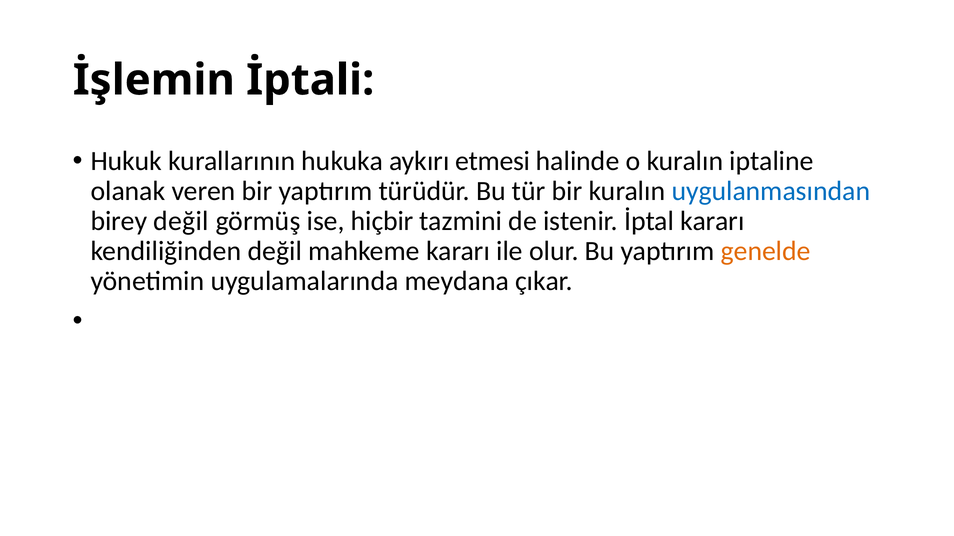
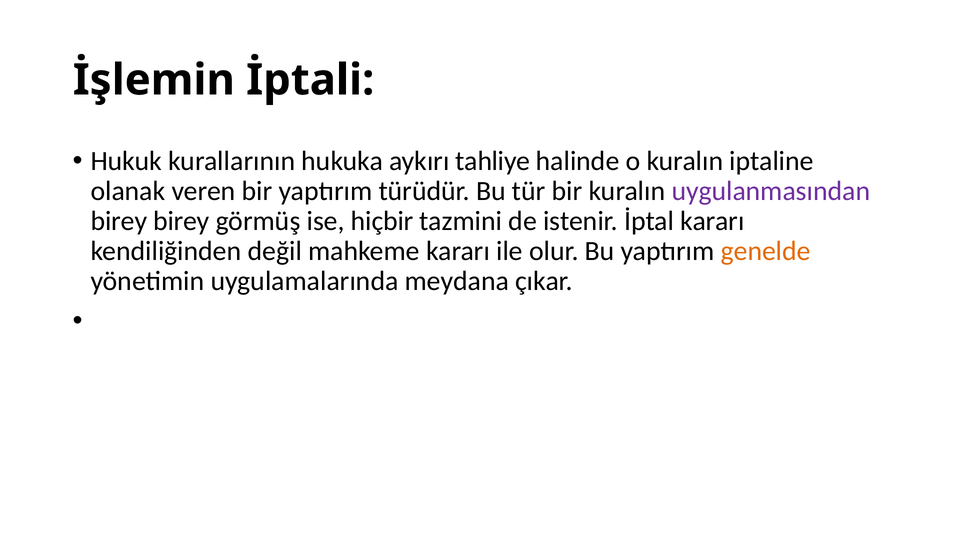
etmesi: etmesi -> tahliye
uygulanmasından colour: blue -> purple
birey değil: değil -> birey
